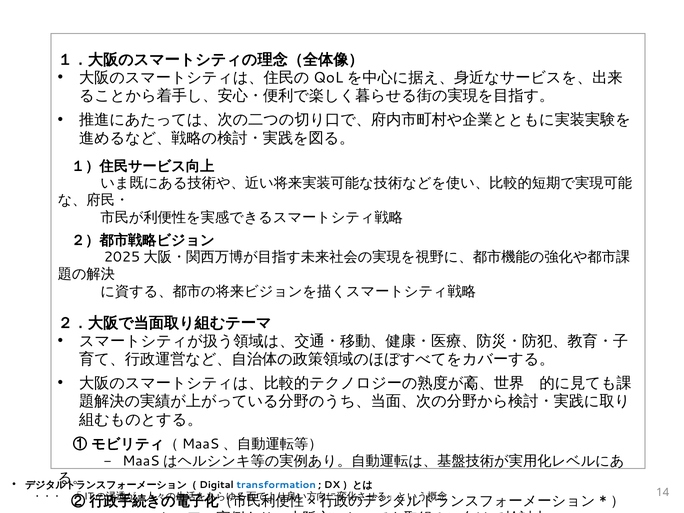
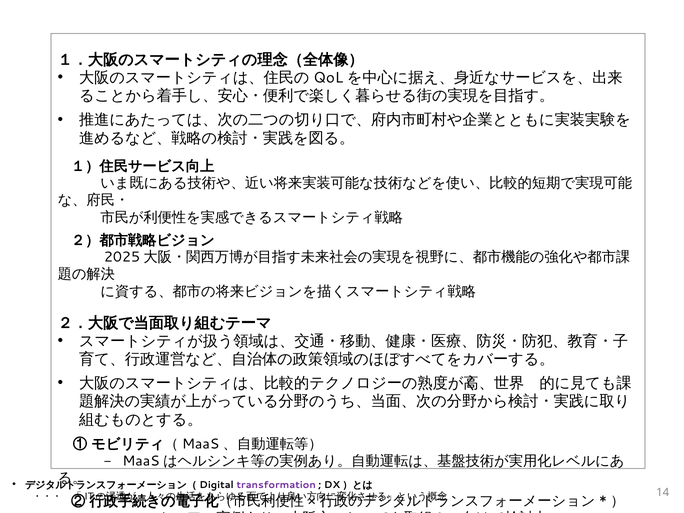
transformation colour: blue -> purple
